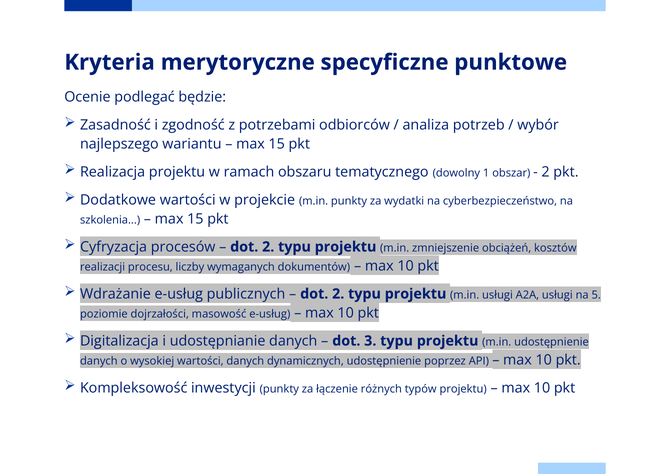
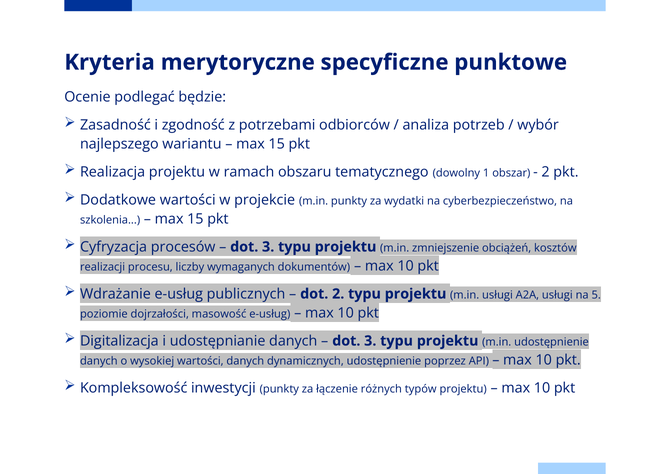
2 at (268, 247): 2 -> 3
